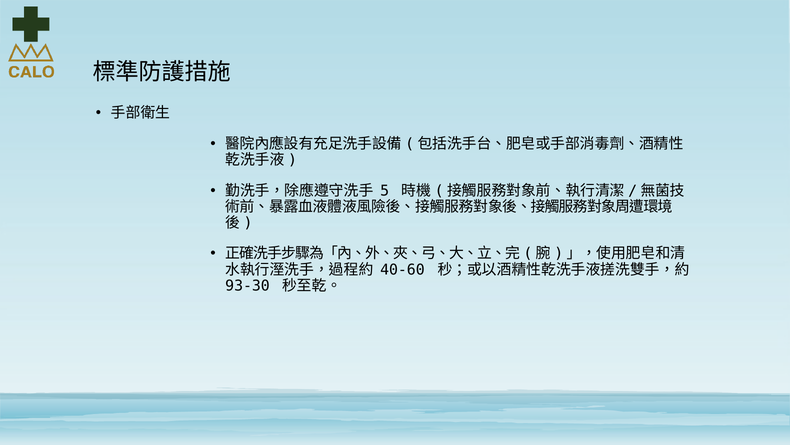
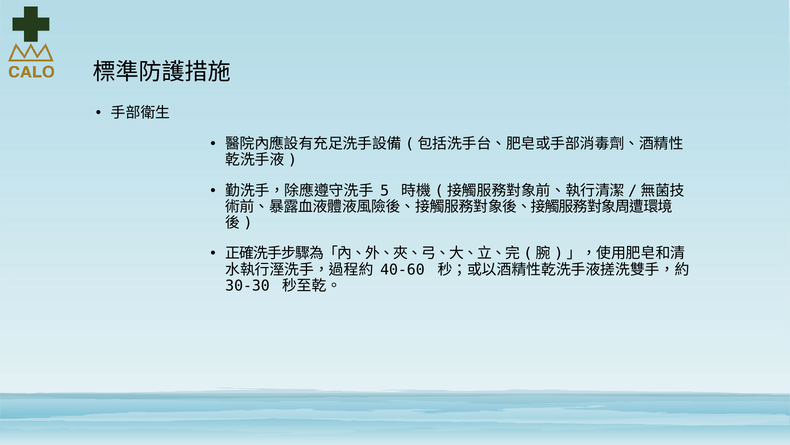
93-30: 93-30 -> 30-30
